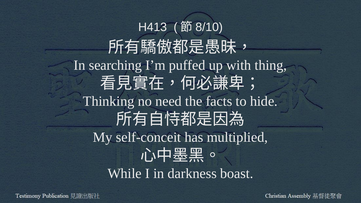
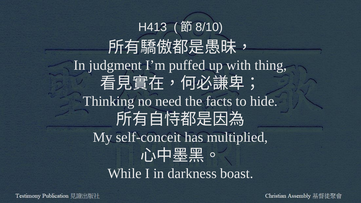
searching: searching -> judgment
